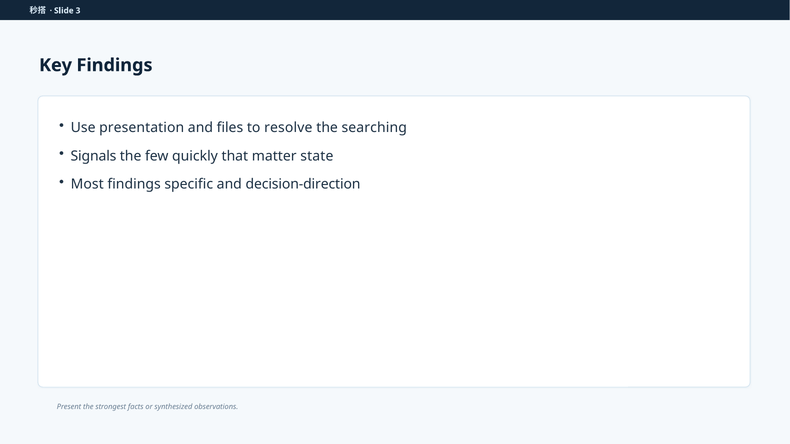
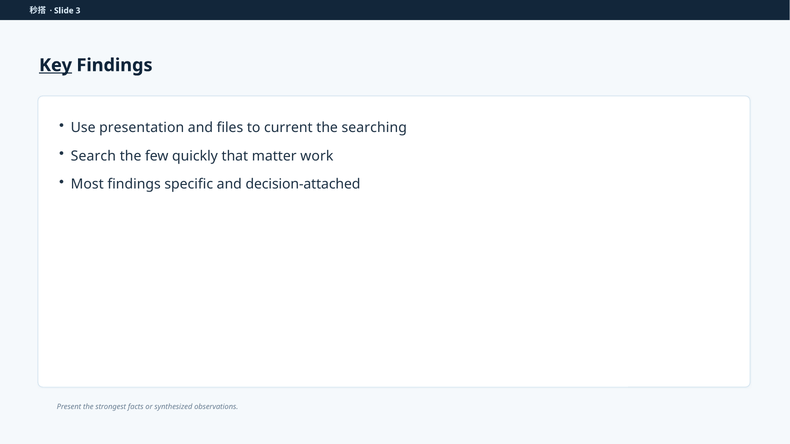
Key underline: none -> present
resolve: resolve -> current
Signals: Signals -> Search
state: state -> work
decision-direction: decision-direction -> decision-attached
